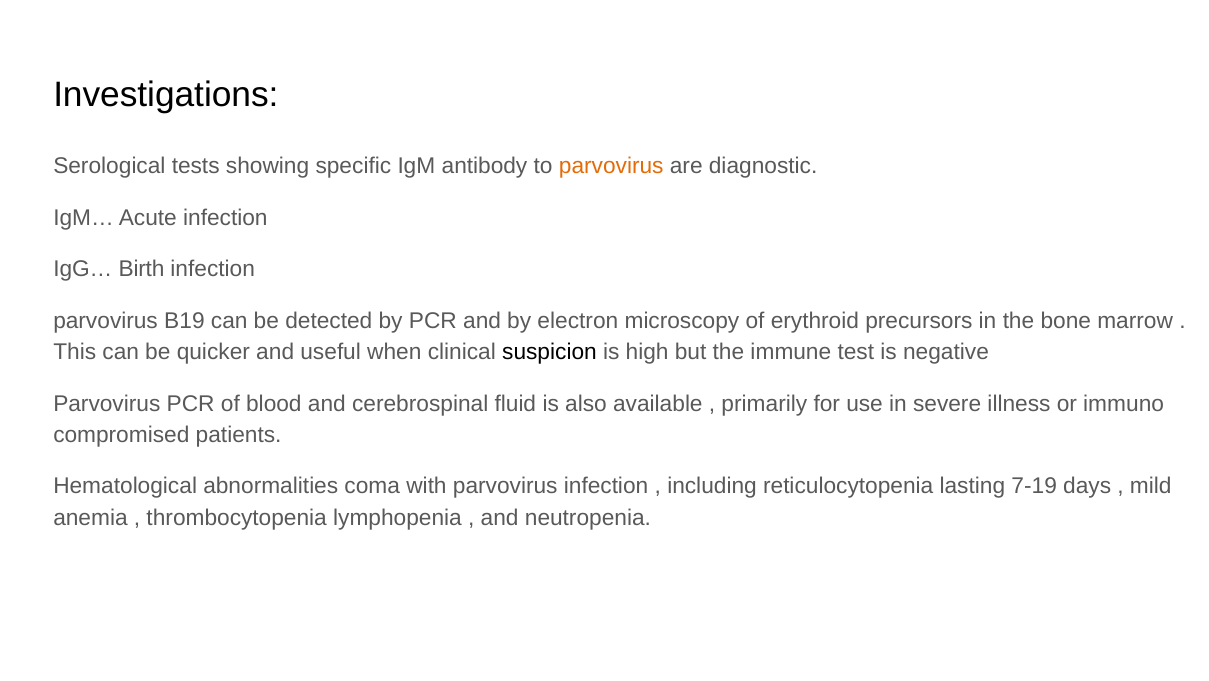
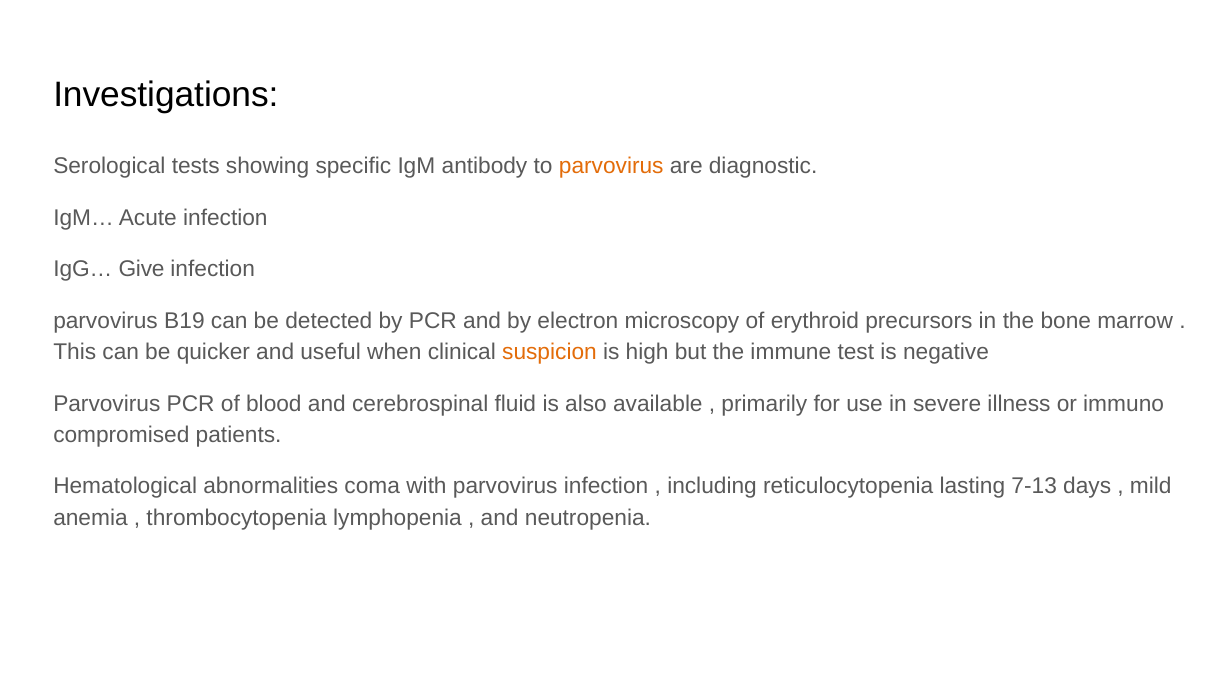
Birth: Birth -> Give
suspicion colour: black -> orange
7-19: 7-19 -> 7-13
